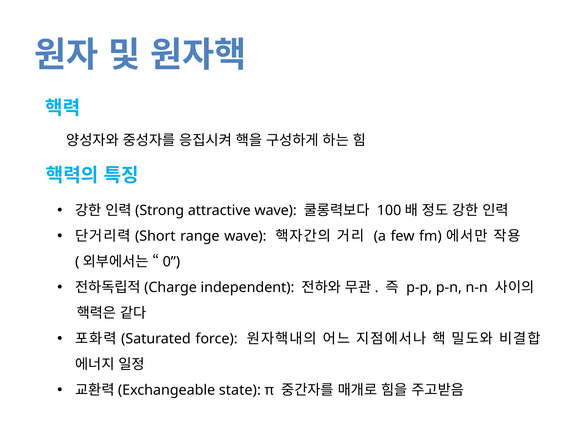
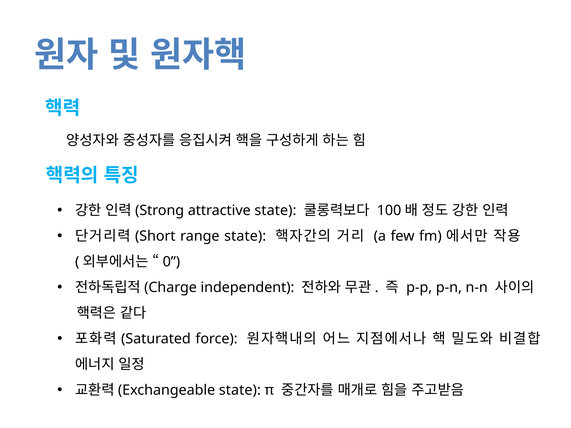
attractive wave: wave -> state
range wave: wave -> state
